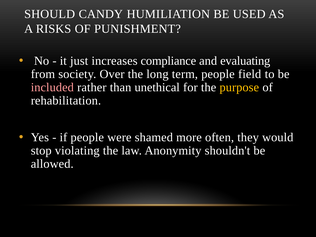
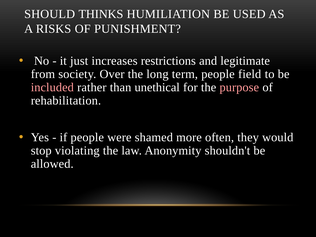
CANDY: CANDY -> THINKS
compliance: compliance -> restrictions
evaluating: evaluating -> legitimate
purpose colour: yellow -> pink
